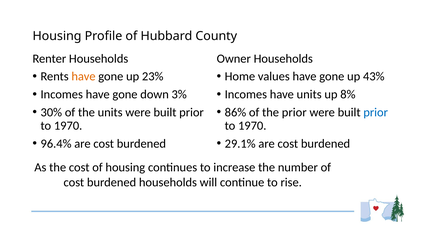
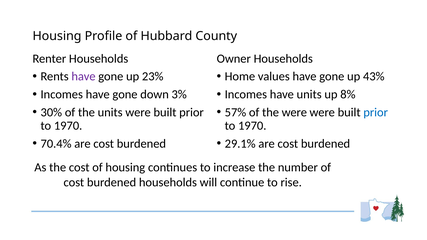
have at (84, 77) colour: orange -> purple
86%: 86% -> 57%
the prior: prior -> were
96.4%: 96.4% -> 70.4%
